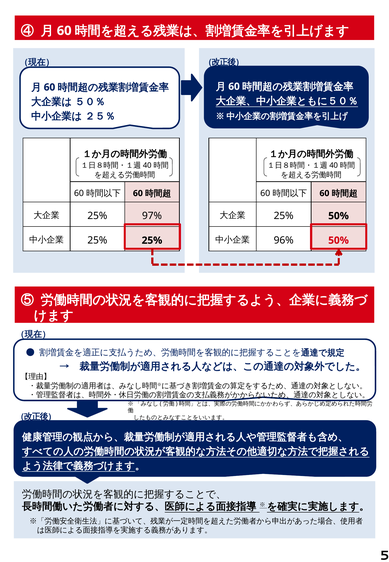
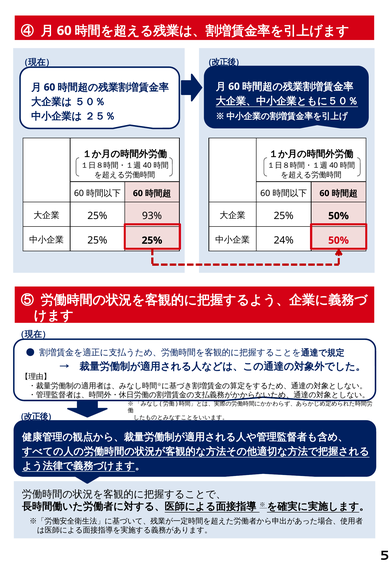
97%: 97% -> 93%
96%: 96% -> 24%
